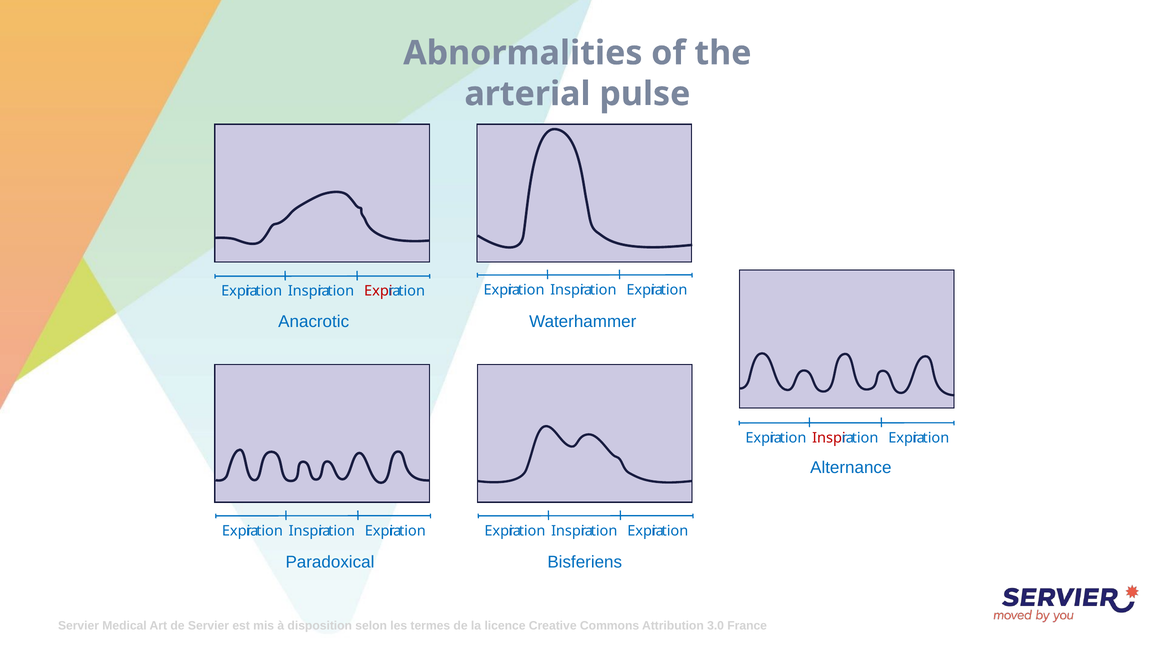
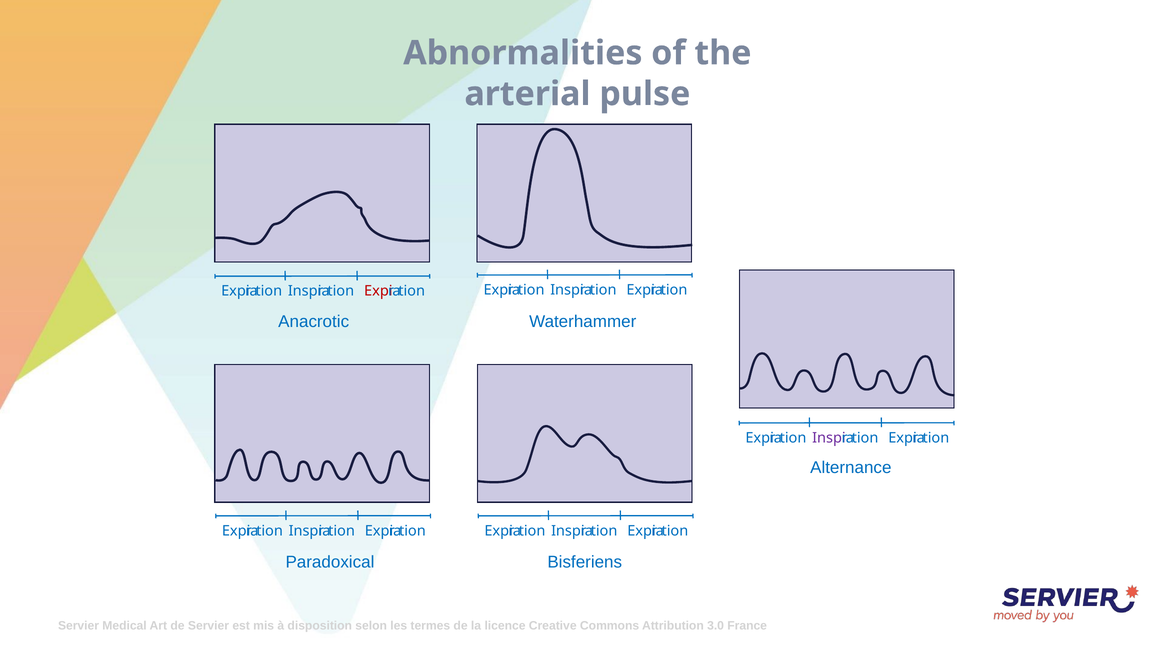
Inspi at (829, 438) colour: red -> purple
